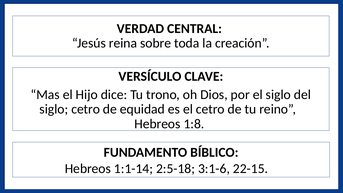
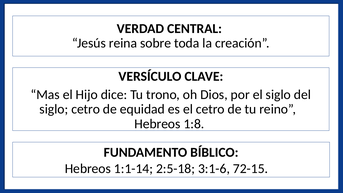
22-15: 22-15 -> 72-15
